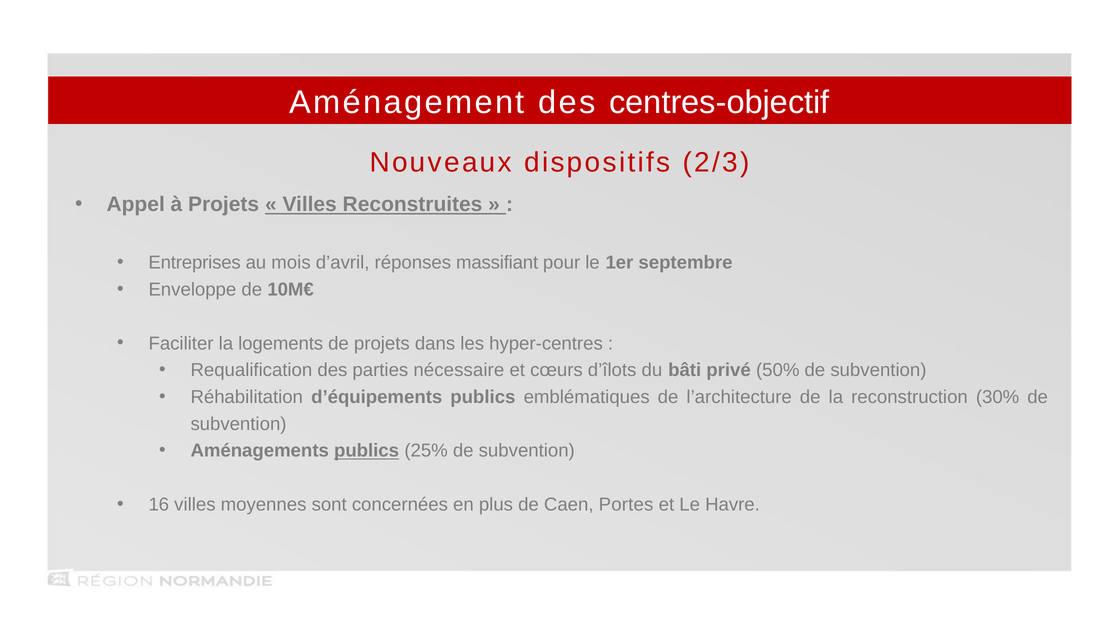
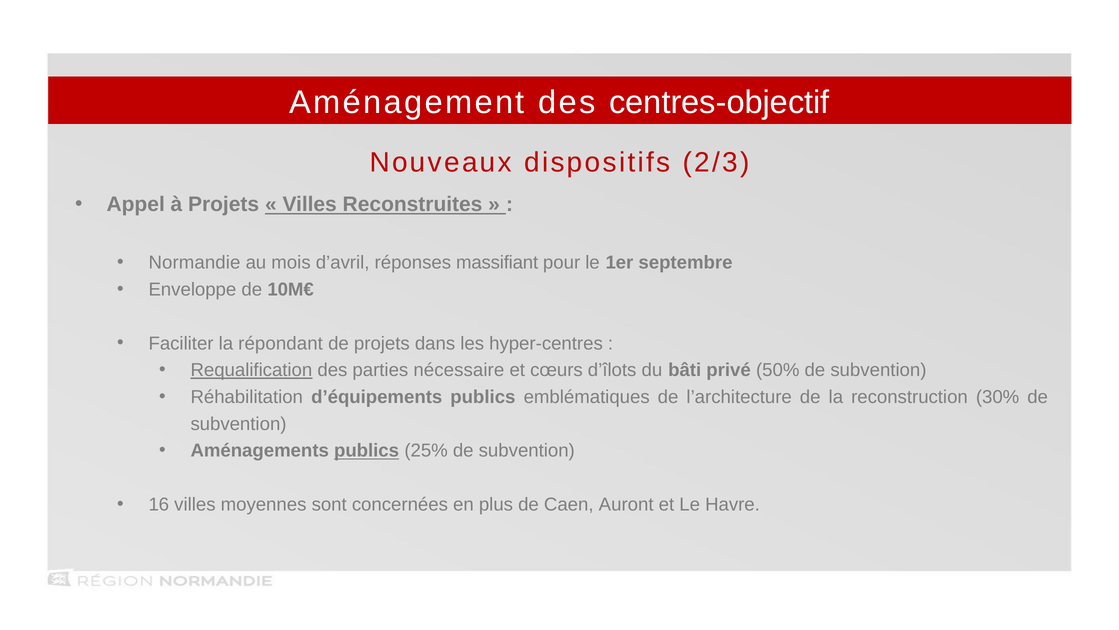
Entreprises: Entreprises -> Normandie
logements: logements -> répondant
Requalification underline: none -> present
Portes: Portes -> Auront
